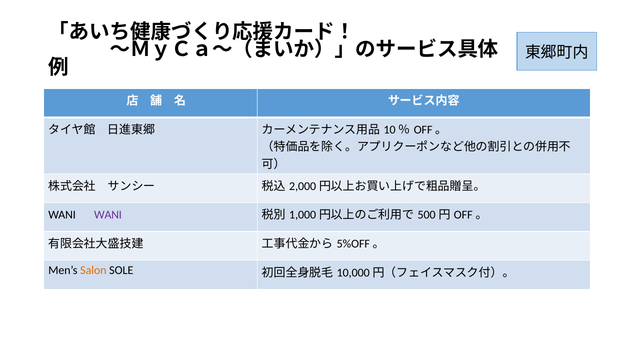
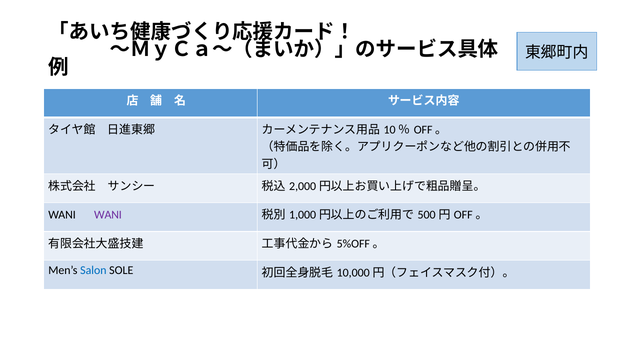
Salon colour: orange -> blue
